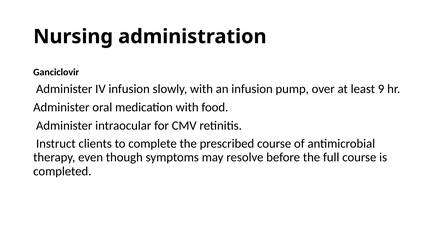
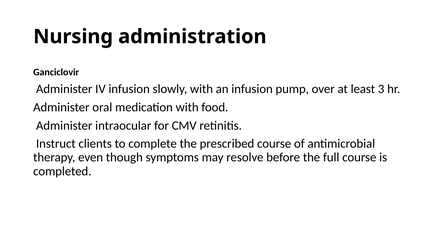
9: 9 -> 3
